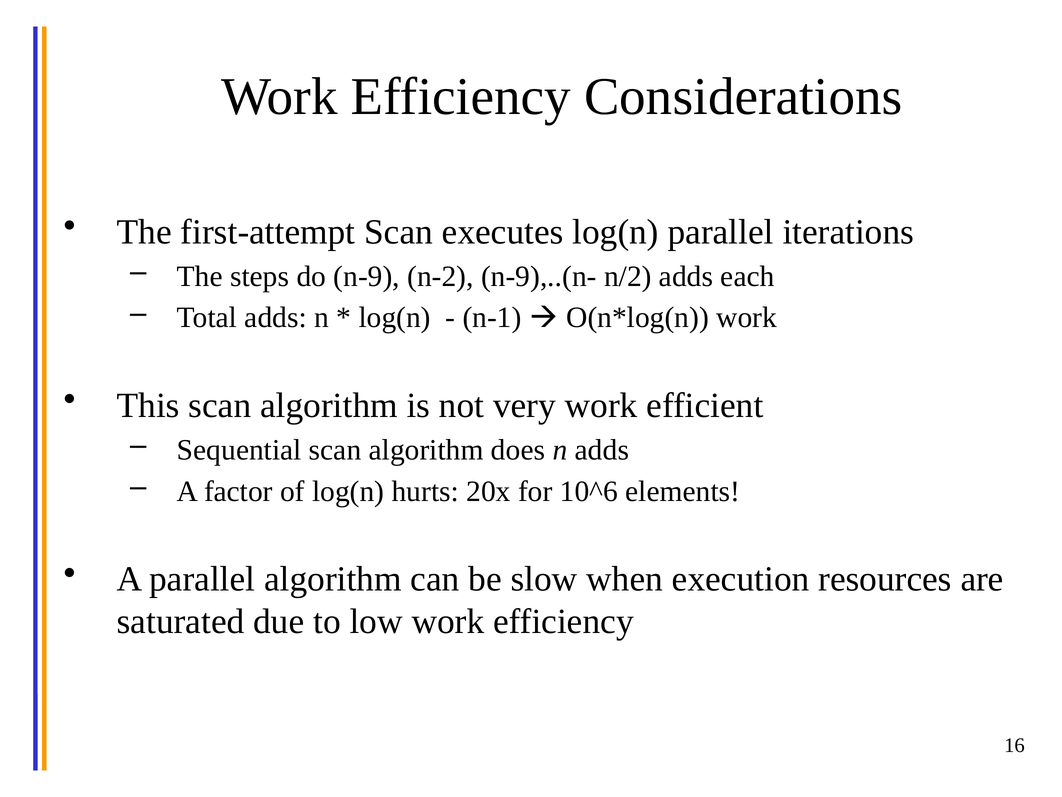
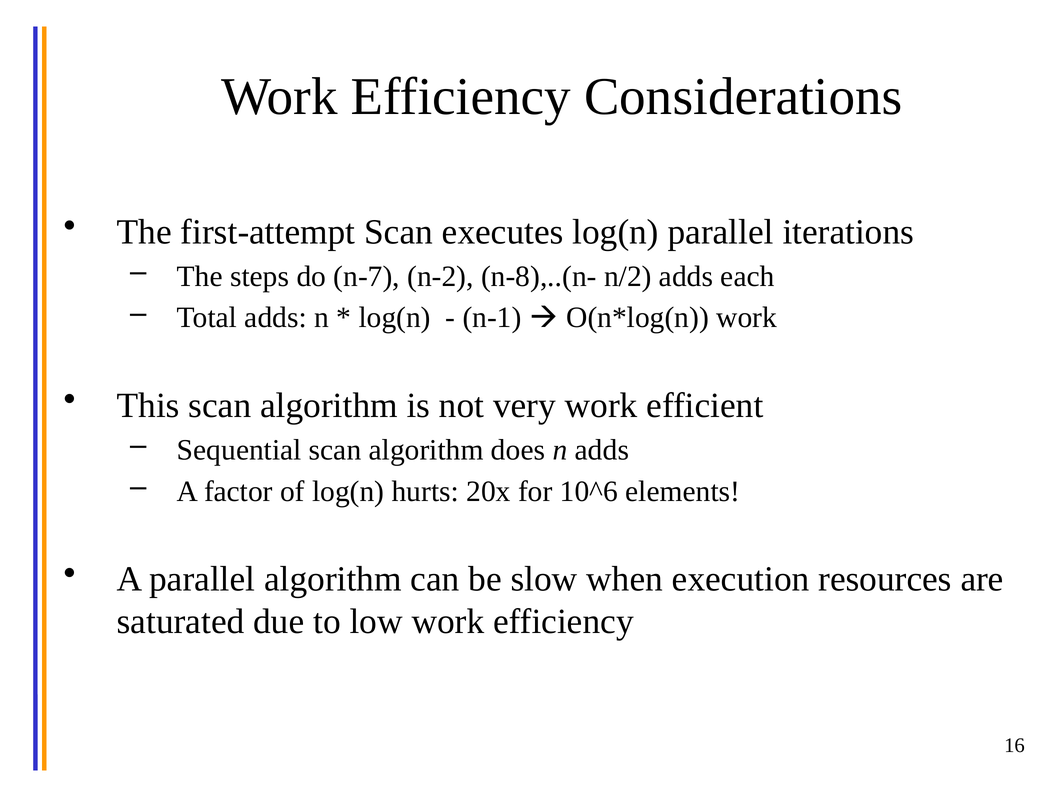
n-9: n-9 -> n-7
n-9),..(n-: n-9),..(n- -> n-8),..(n-
